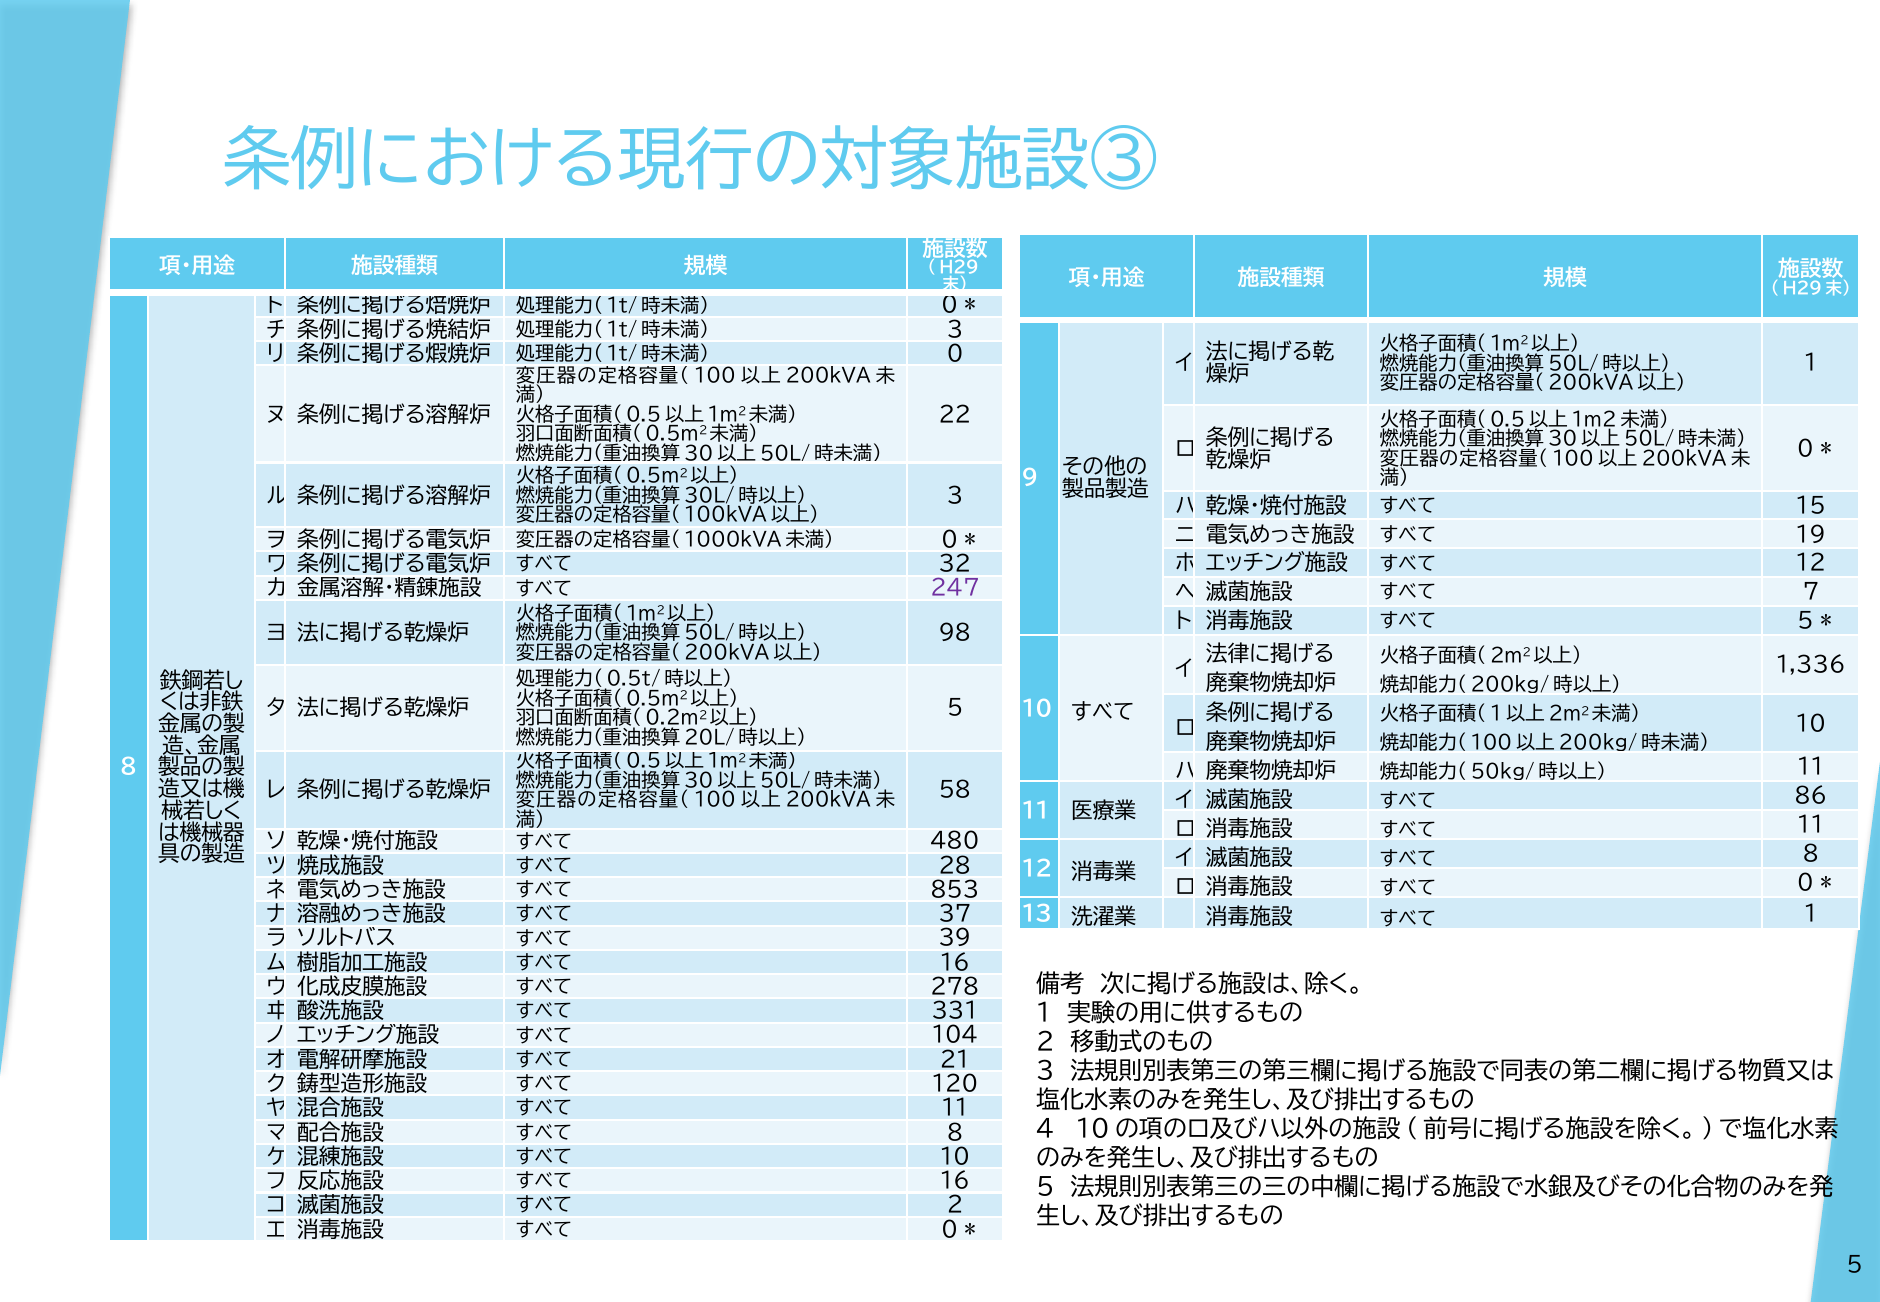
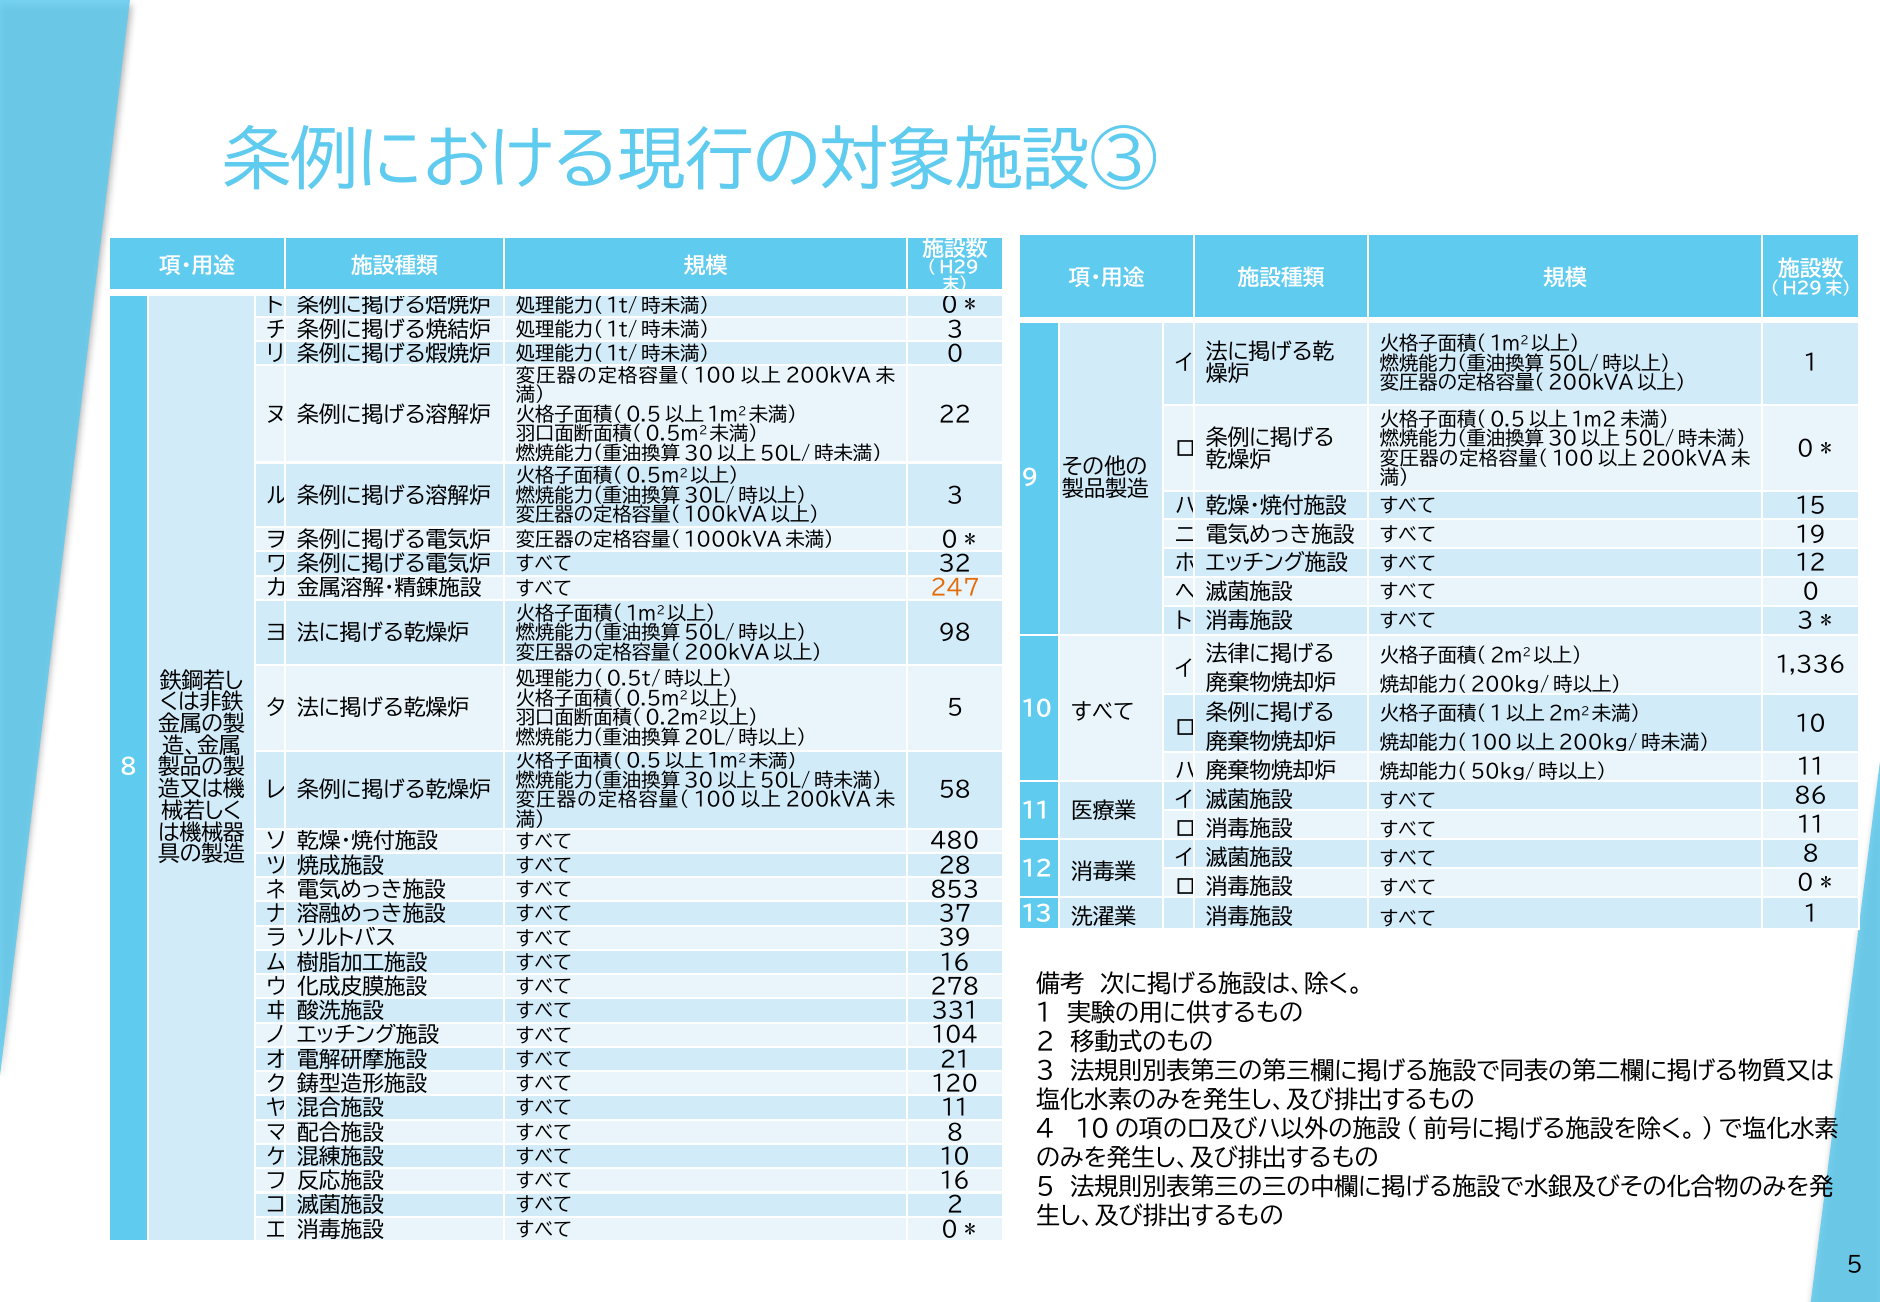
247 colour: purple -> orange
7 at (1811, 592): 7 -> 0
5 at (1805, 621): 5 -> 3
